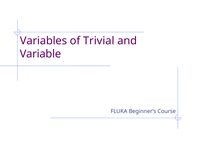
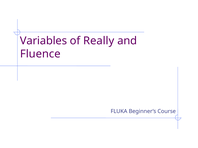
Trivial: Trivial -> Really
Variable: Variable -> Fluence
